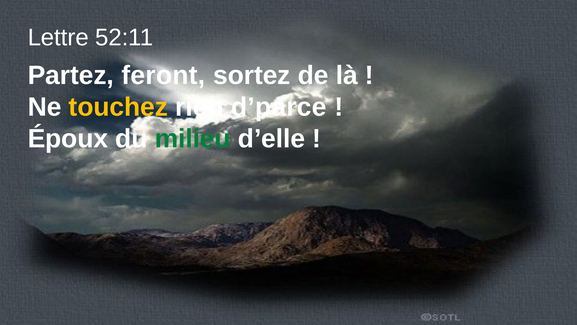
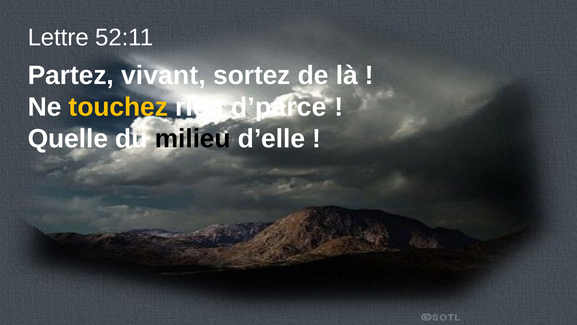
feront: feront -> vivant
Époux: Époux -> Quelle
milieu colour: green -> black
